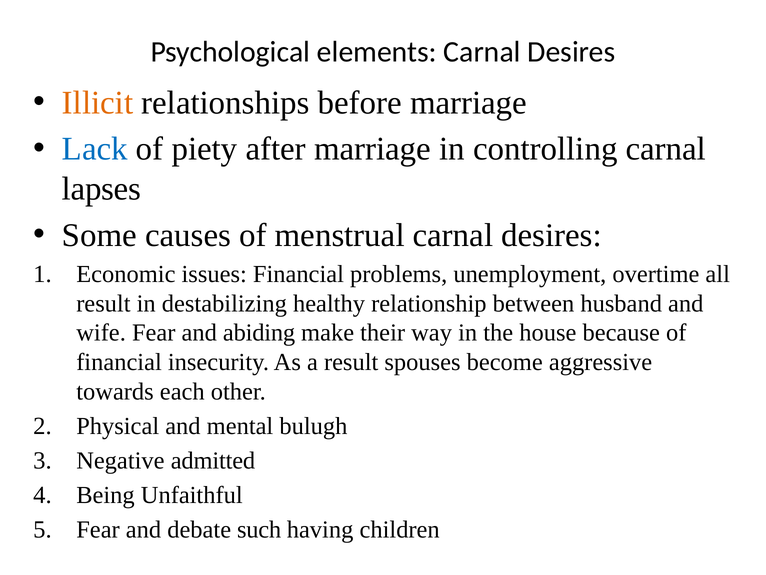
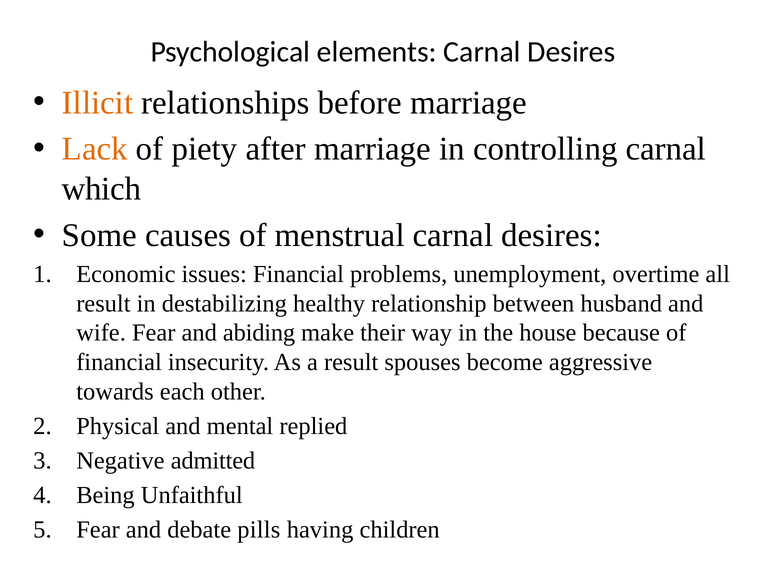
Lack colour: blue -> orange
lapses: lapses -> which
bulugh: bulugh -> replied
such: such -> pills
